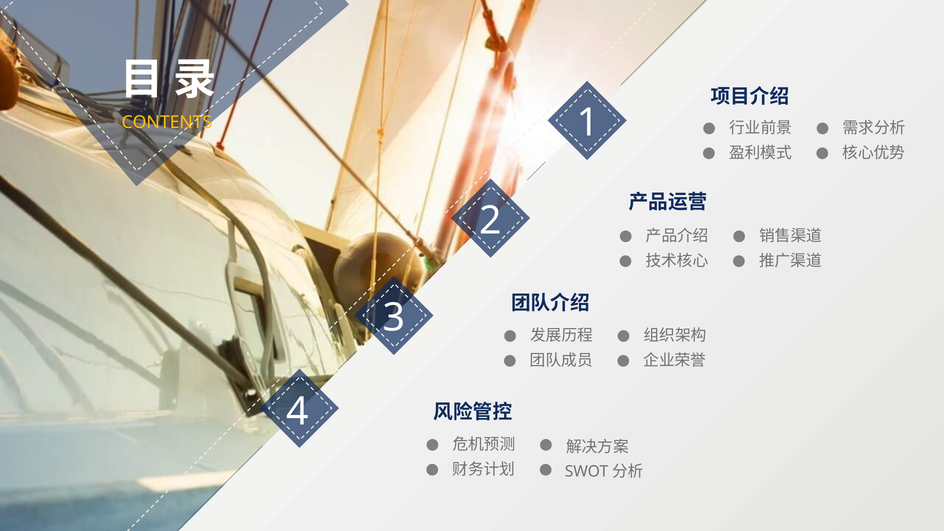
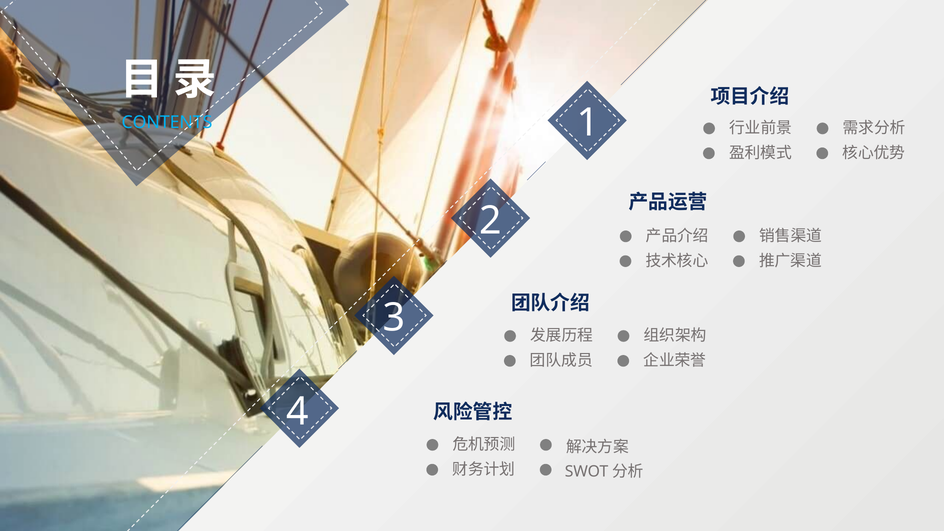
CONTENTS colour: yellow -> light blue
